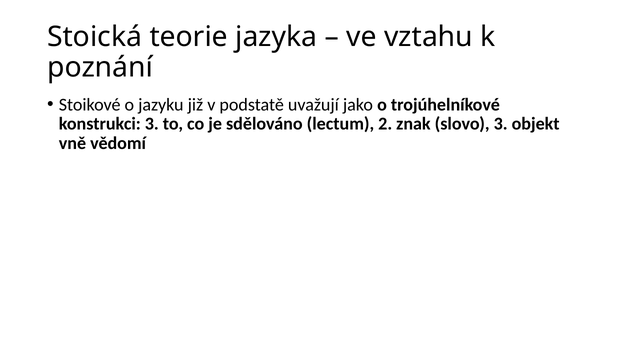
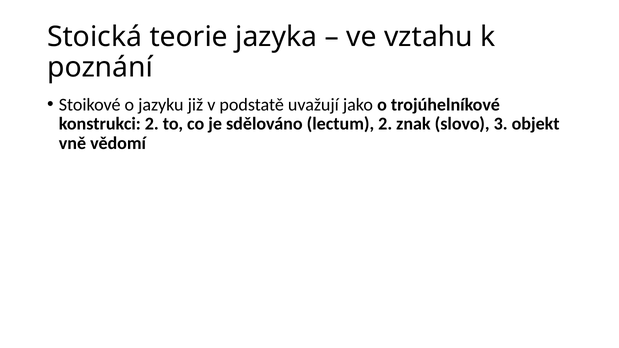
konstrukci 3: 3 -> 2
